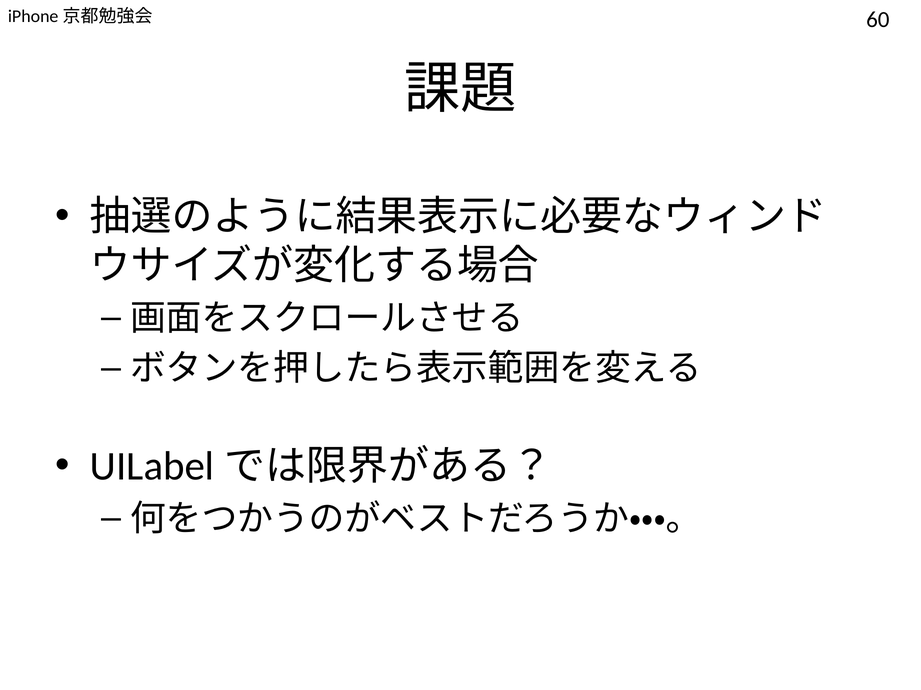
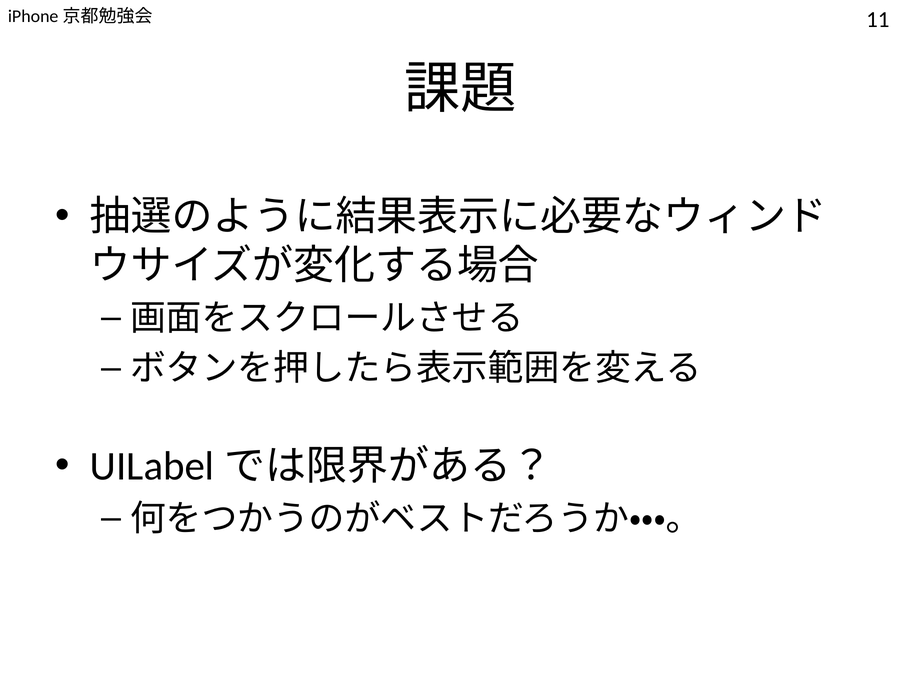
60: 60 -> 11
